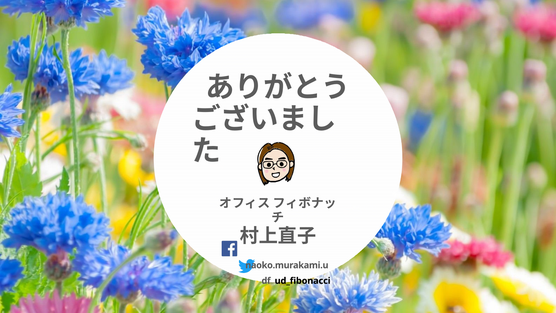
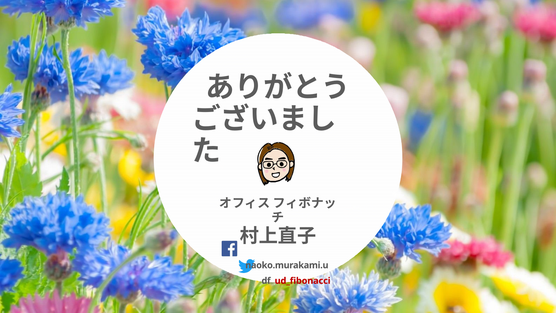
ud_ﬁbonacci colour: black -> red
